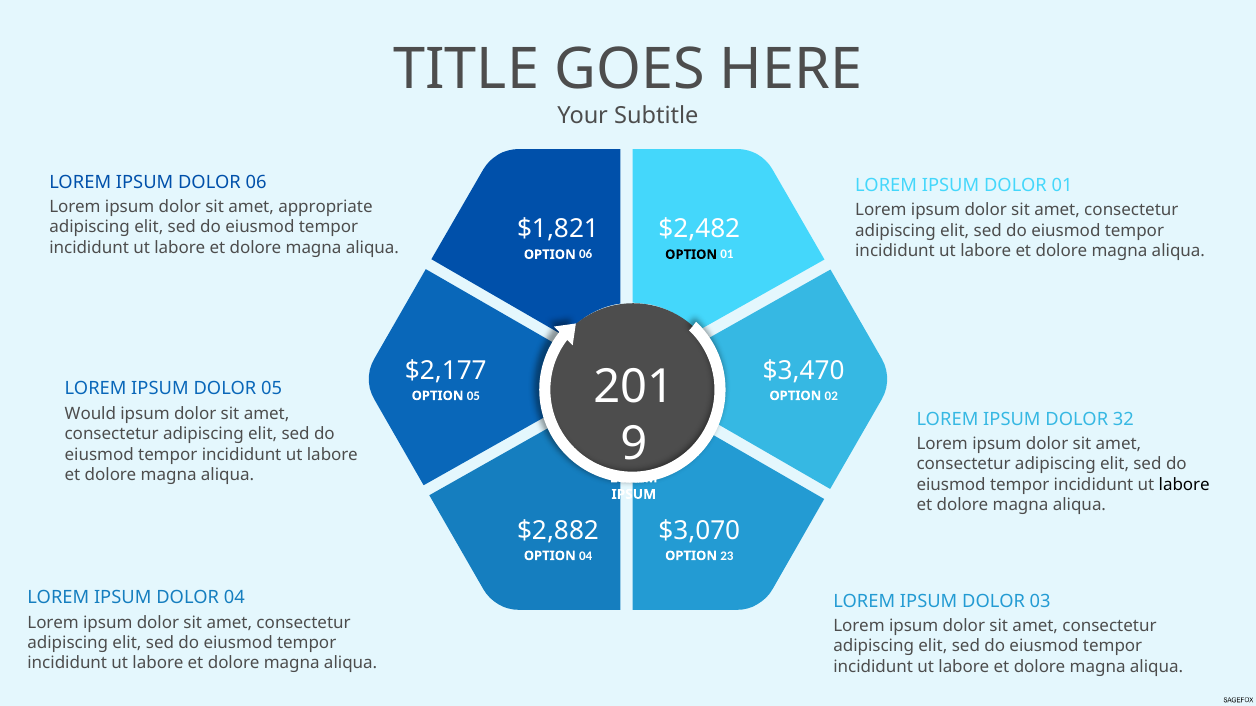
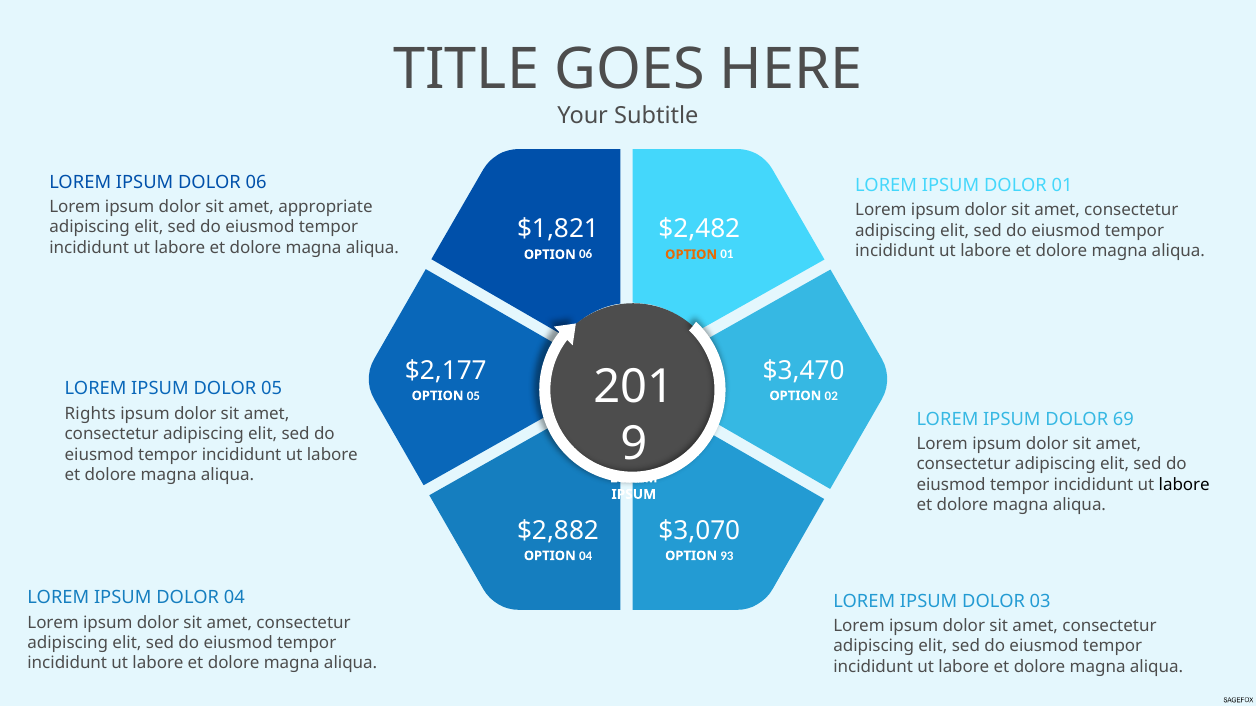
OPTION at (691, 255) colour: black -> orange
Would: Would -> Rights
32: 32 -> 69
23: 23 -> 93
